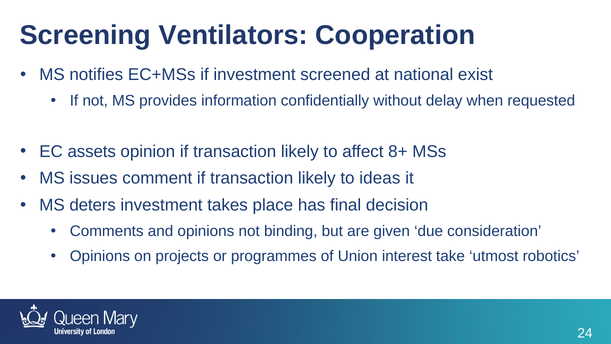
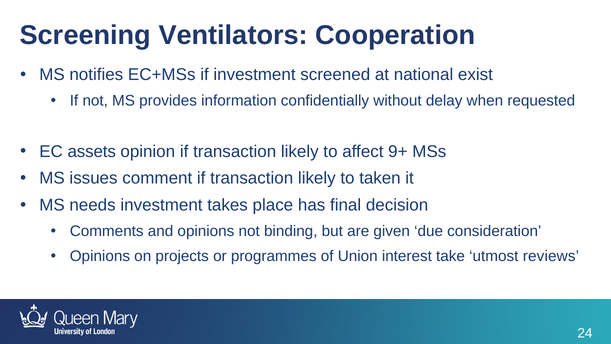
8+: 8+ -> 9+
ideas: ideas -> taken
deters: deters -> needs
robotics: robotics -> reviews
